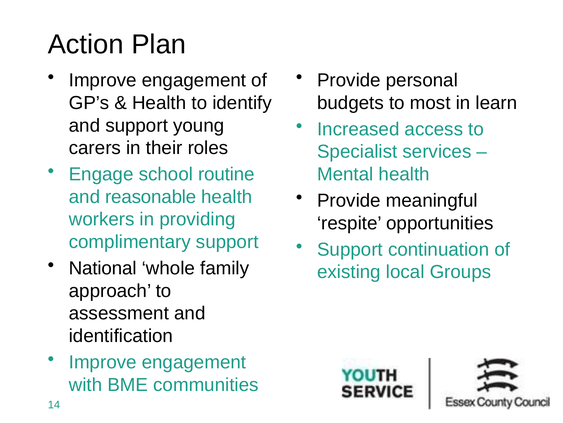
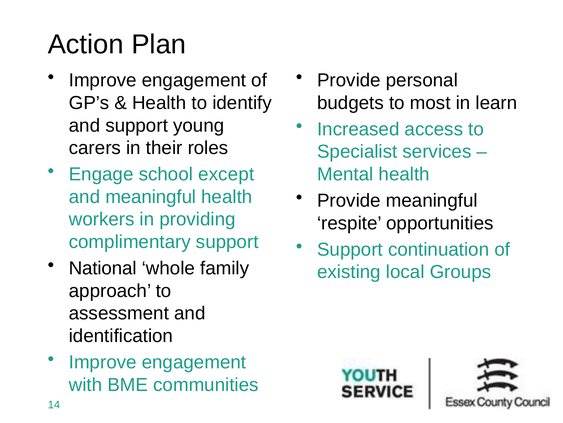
routine: routine -> except
and reasonable: reasonable -> meaningful
